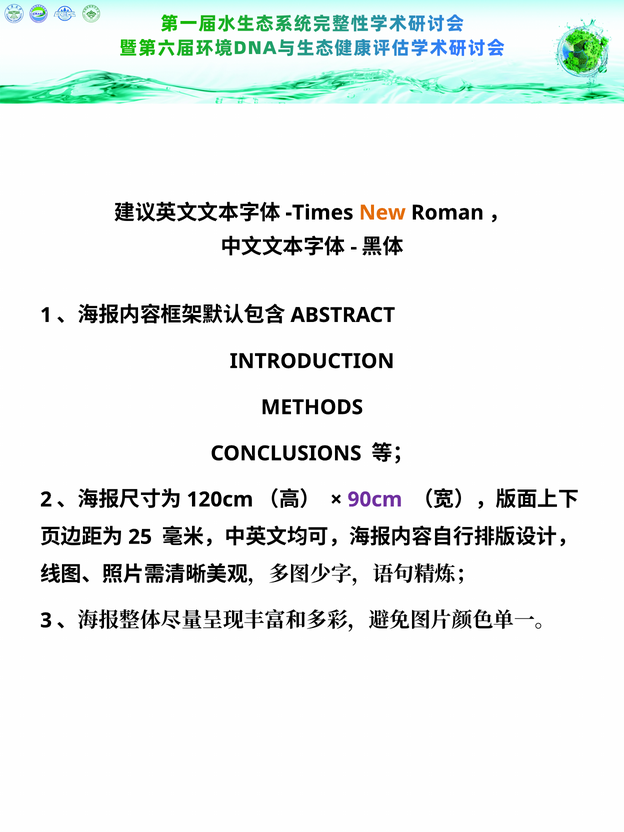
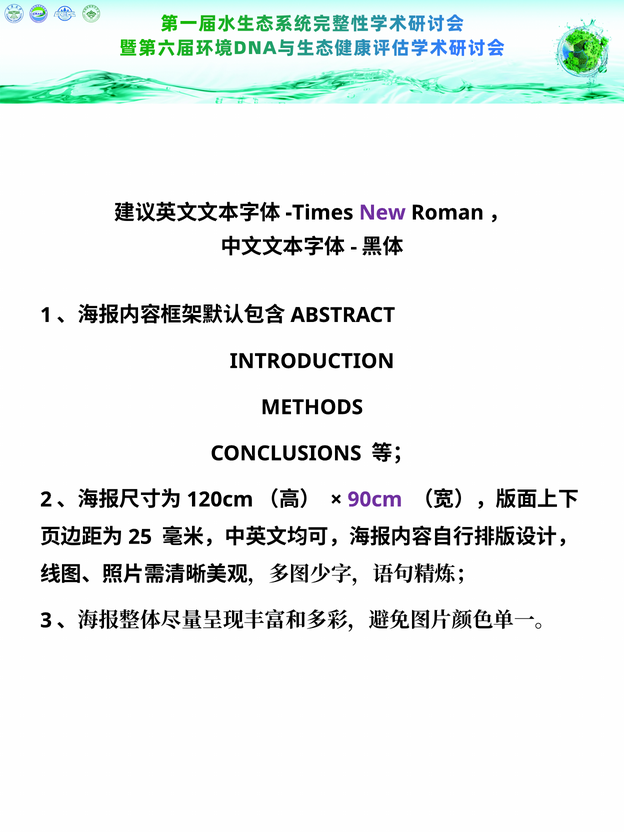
New colour: orange -> purple
